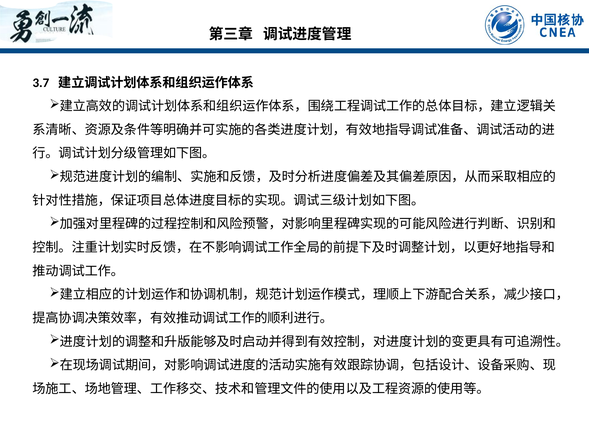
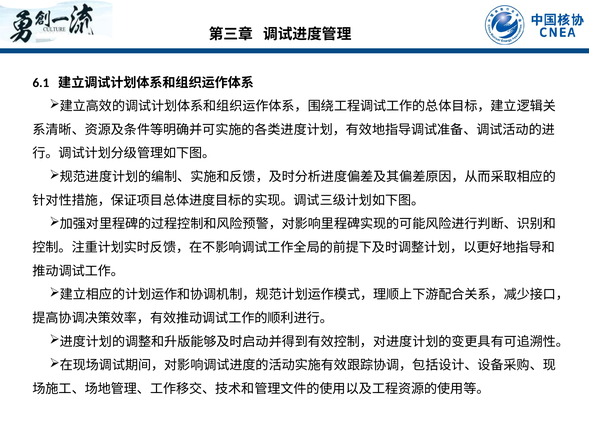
3.7: 3.7 -> 6.1
